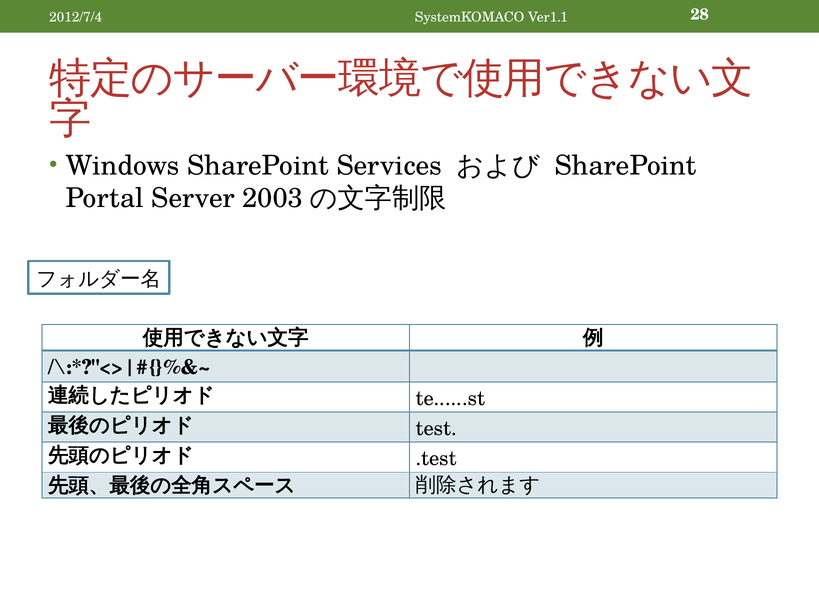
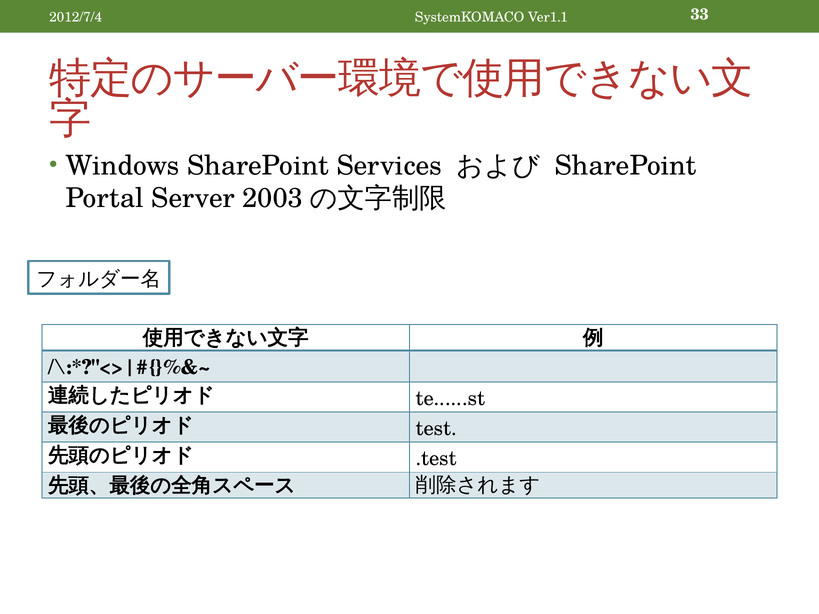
28: 28 -> 33
